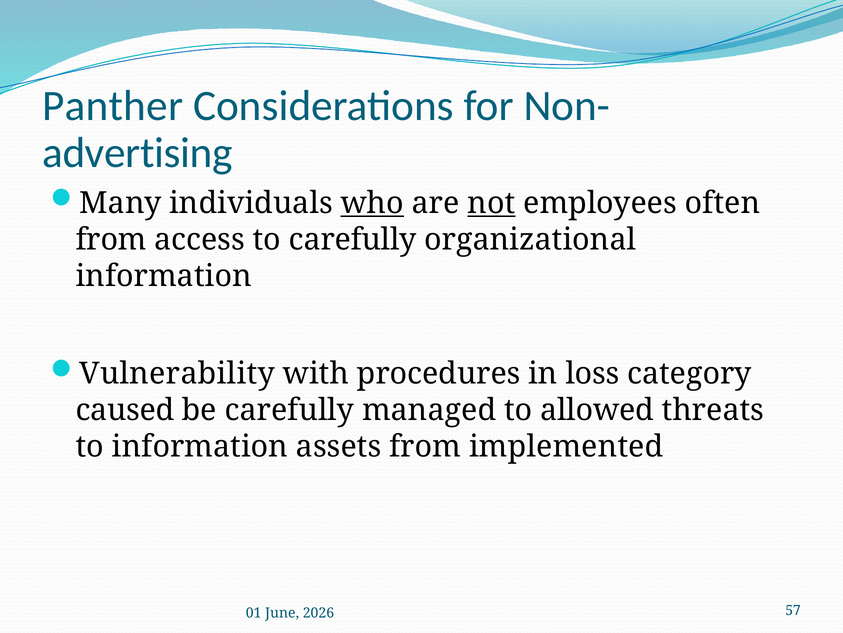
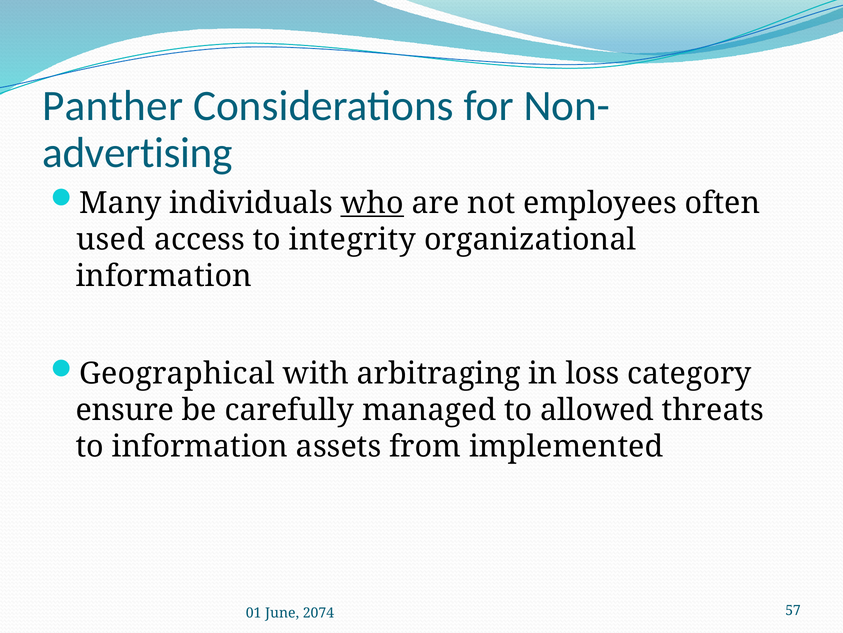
not underline: present -> none
from at (111, 239): from -> used
to carefully: carefully -> integrity
Vulnerability: Vulnerability -> Geographical
procedures: procedures -> arbitraging
caused: caused -> ensure
2026: 2026 -> 2074
